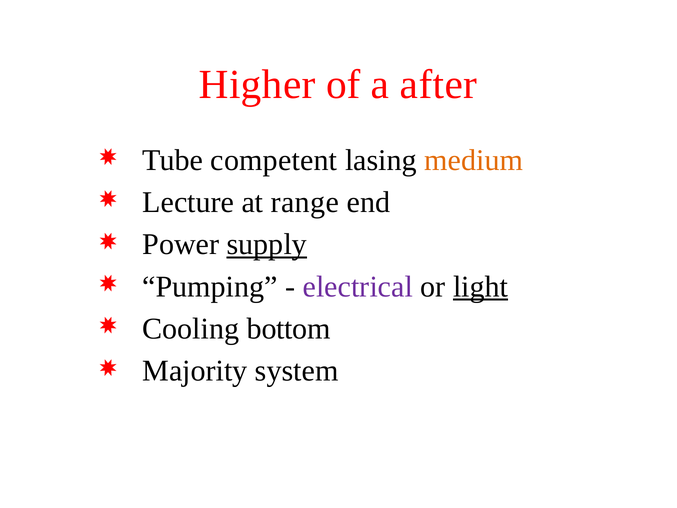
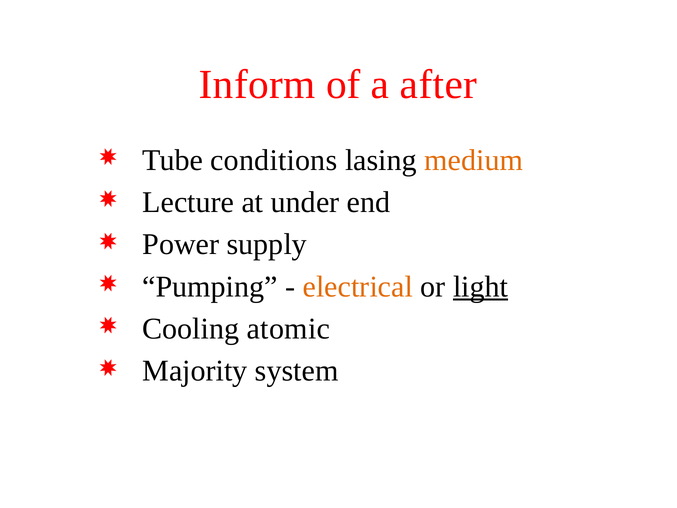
Higher: Higher -> Inform
competent: competent -> conditions
range: range -> under
supply underline: present -> none
electrical colour: purple -> orange
bottom: bottom -> atomic
